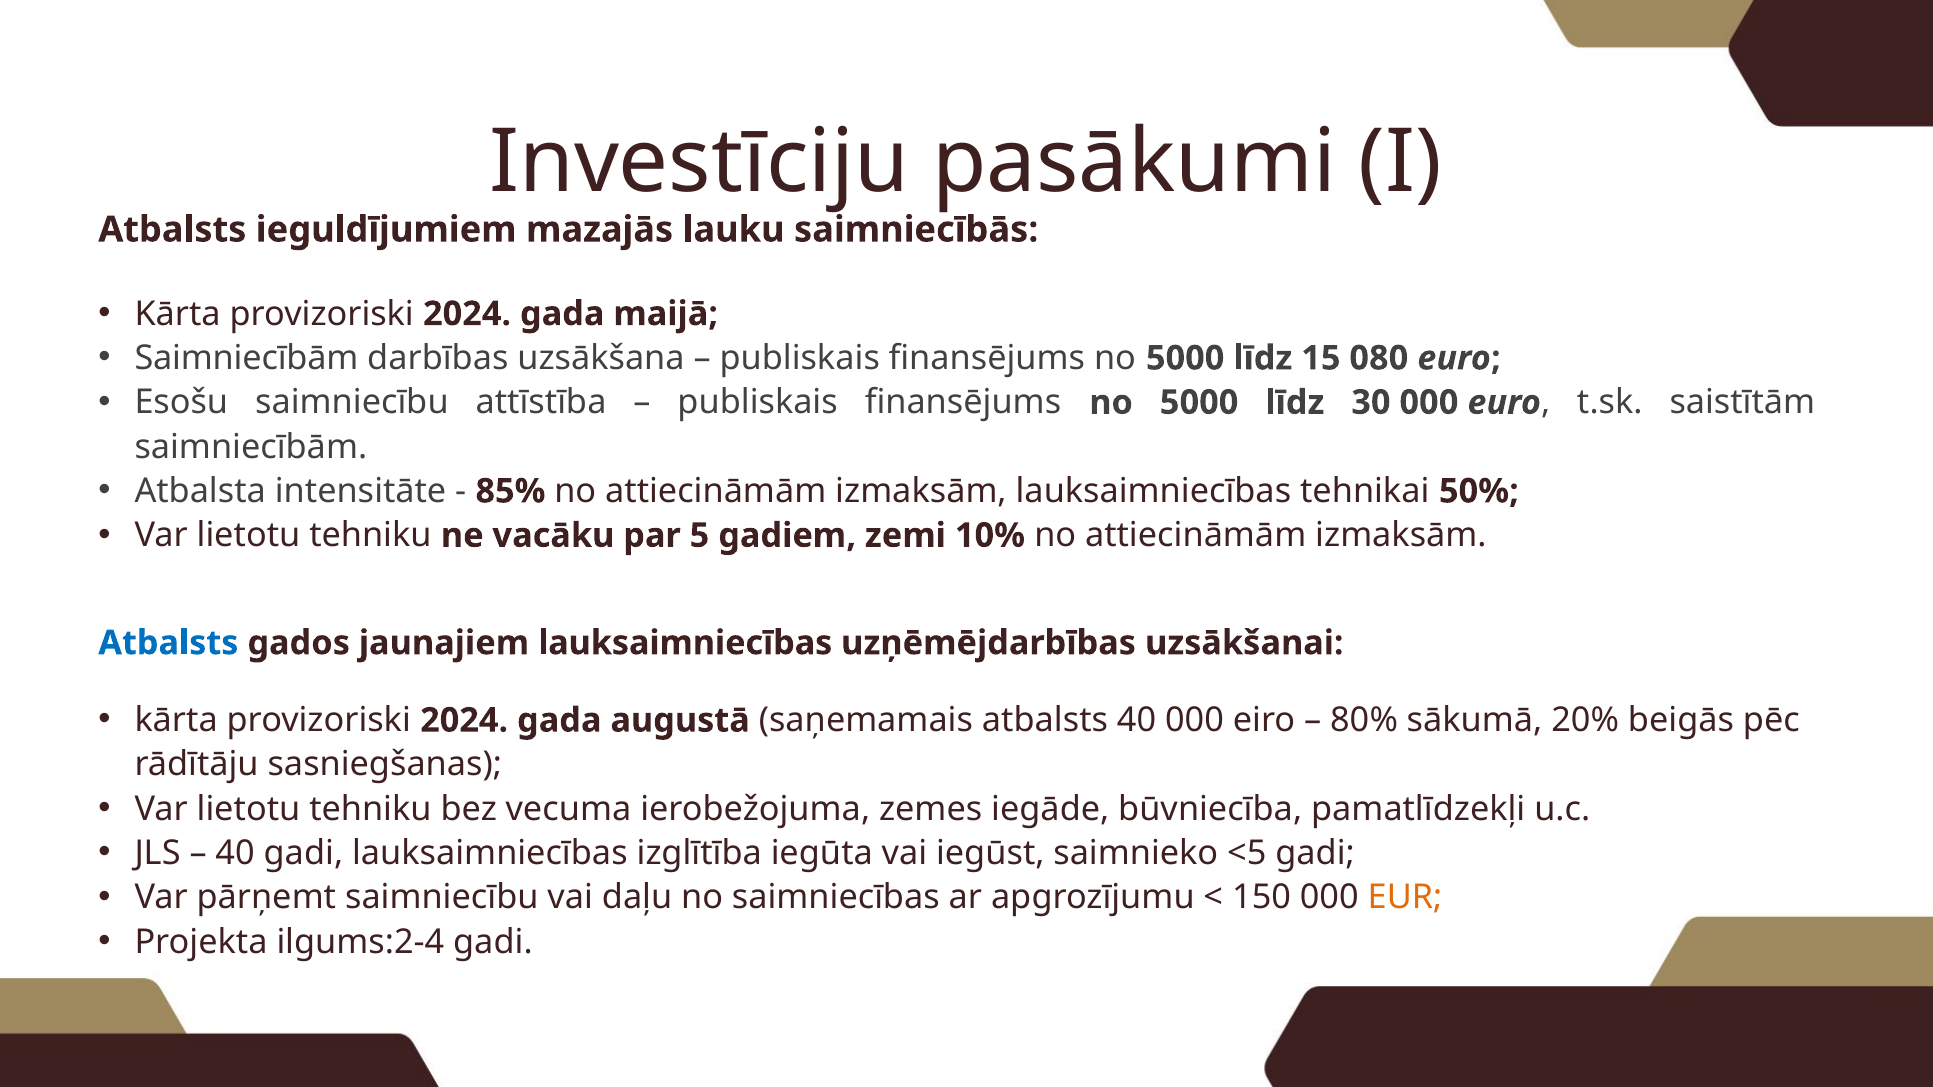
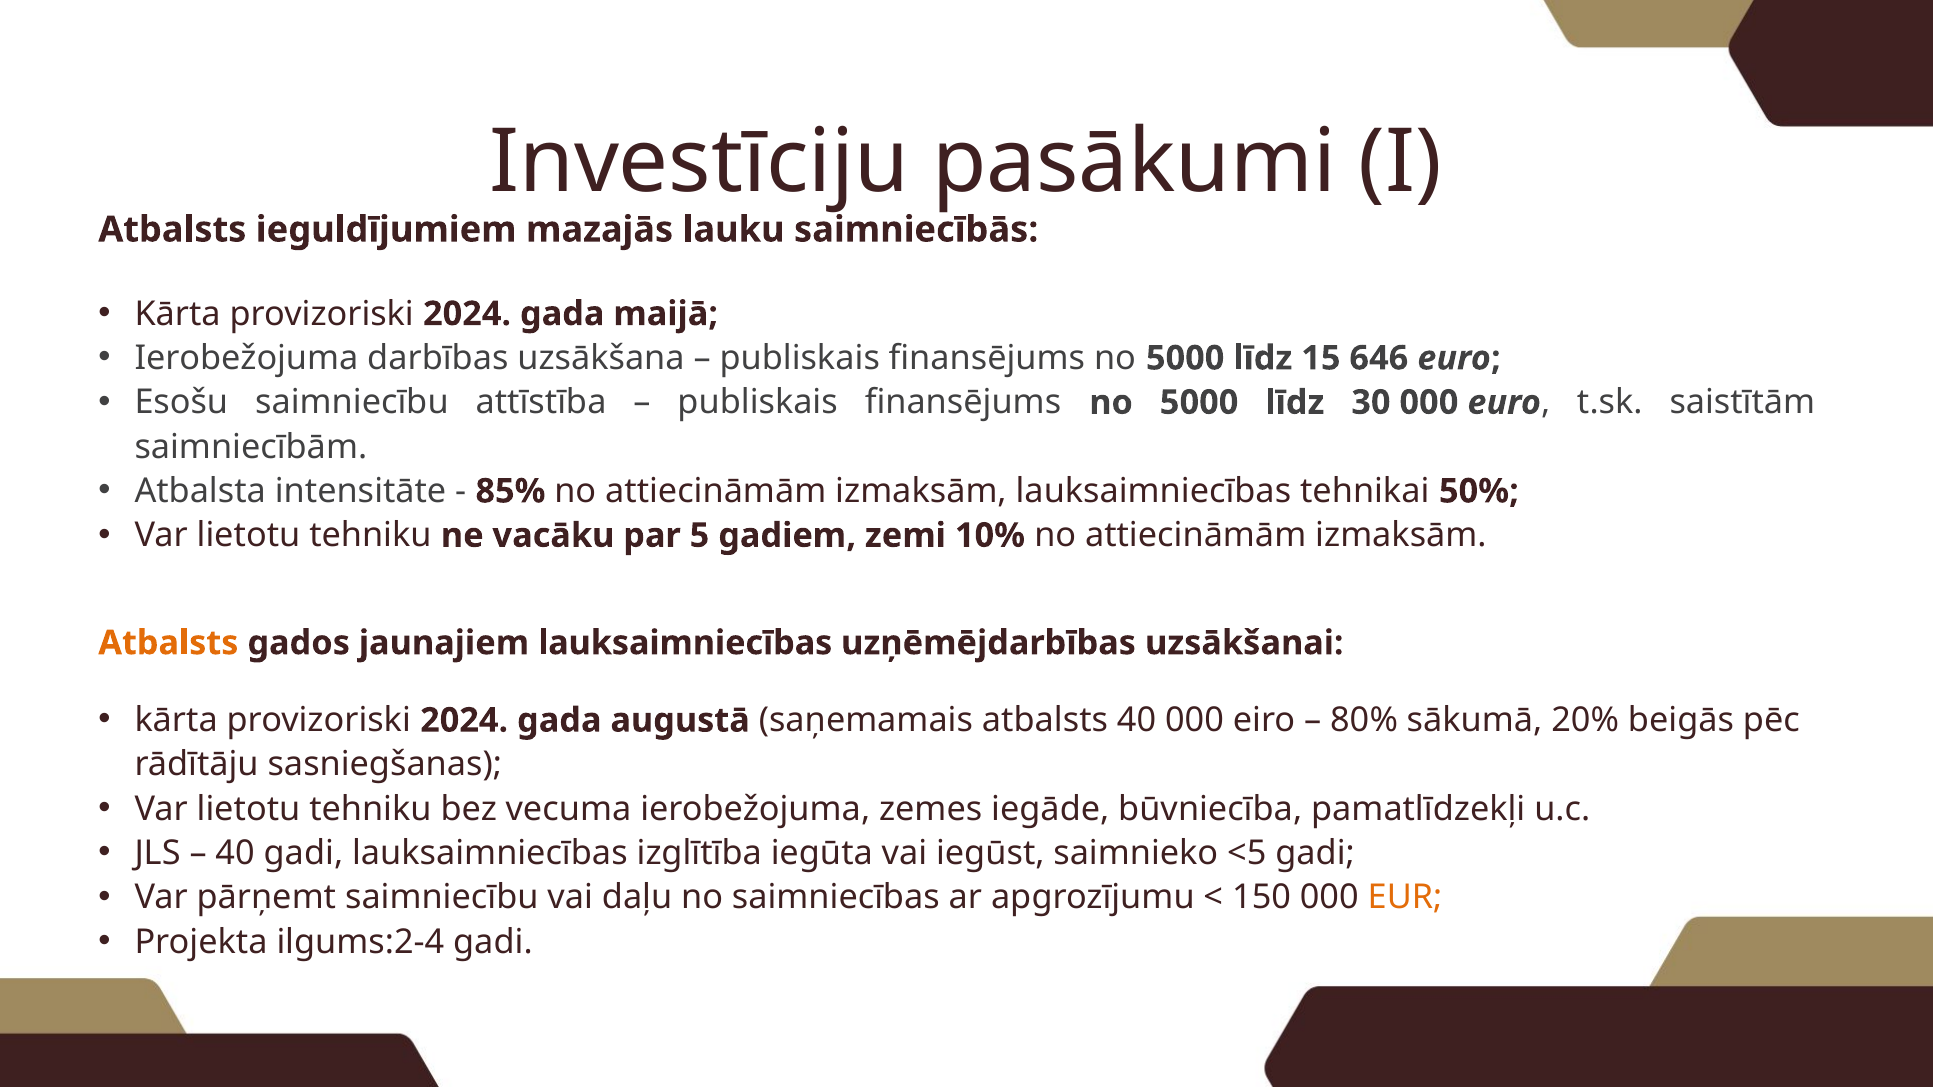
Saimniecībām at (246, 358): Saimniecībām -> Ierobežojuma
080: 080 -> 646
Atbalsts at (168, 643) colour: blue -> orange
